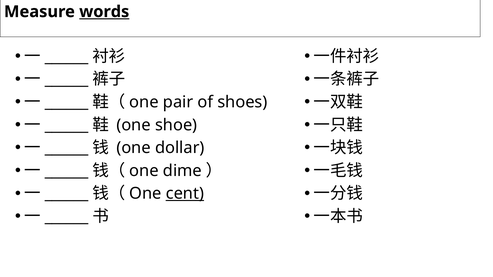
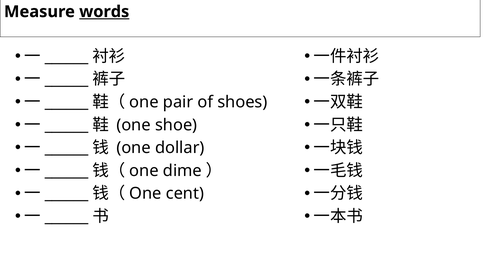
cent underline: present -> none
